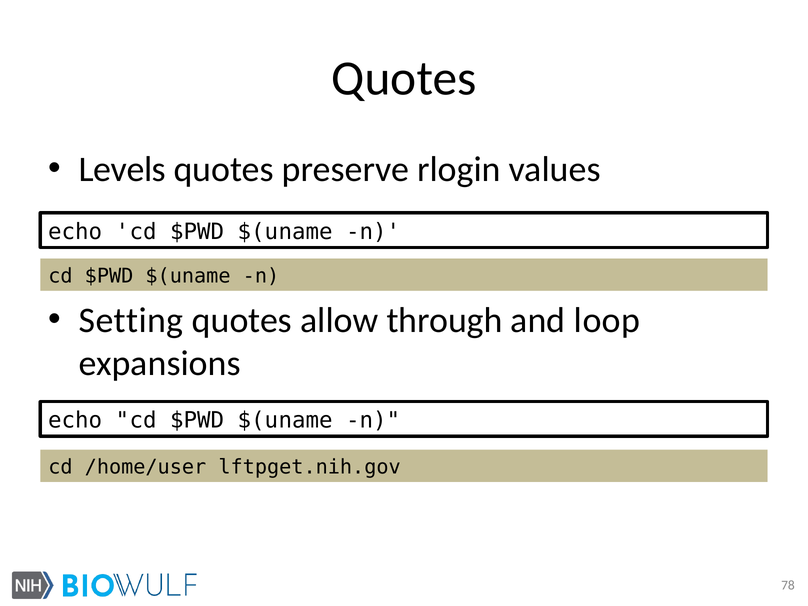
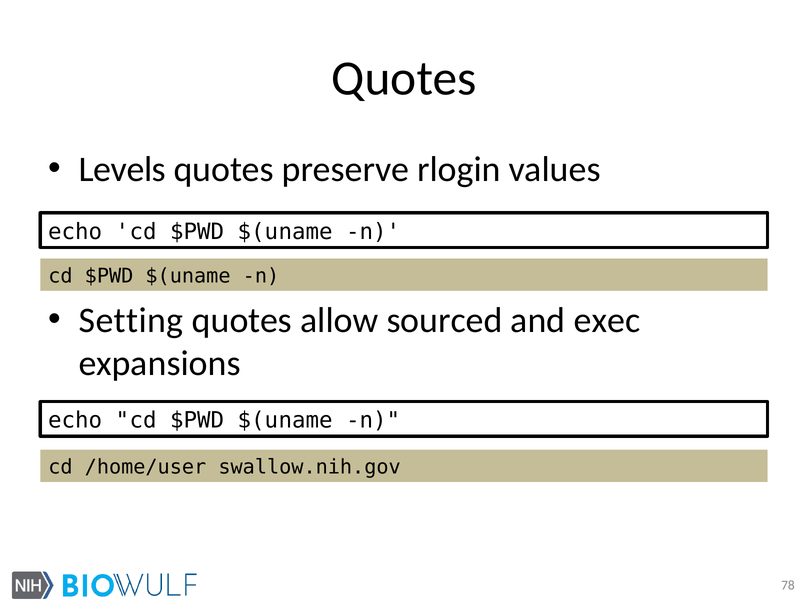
through: through -> sourced
loop: loop -> exec
lftpget.nih.gov: lftpget.nih.gov -> swallow.nih.gov
